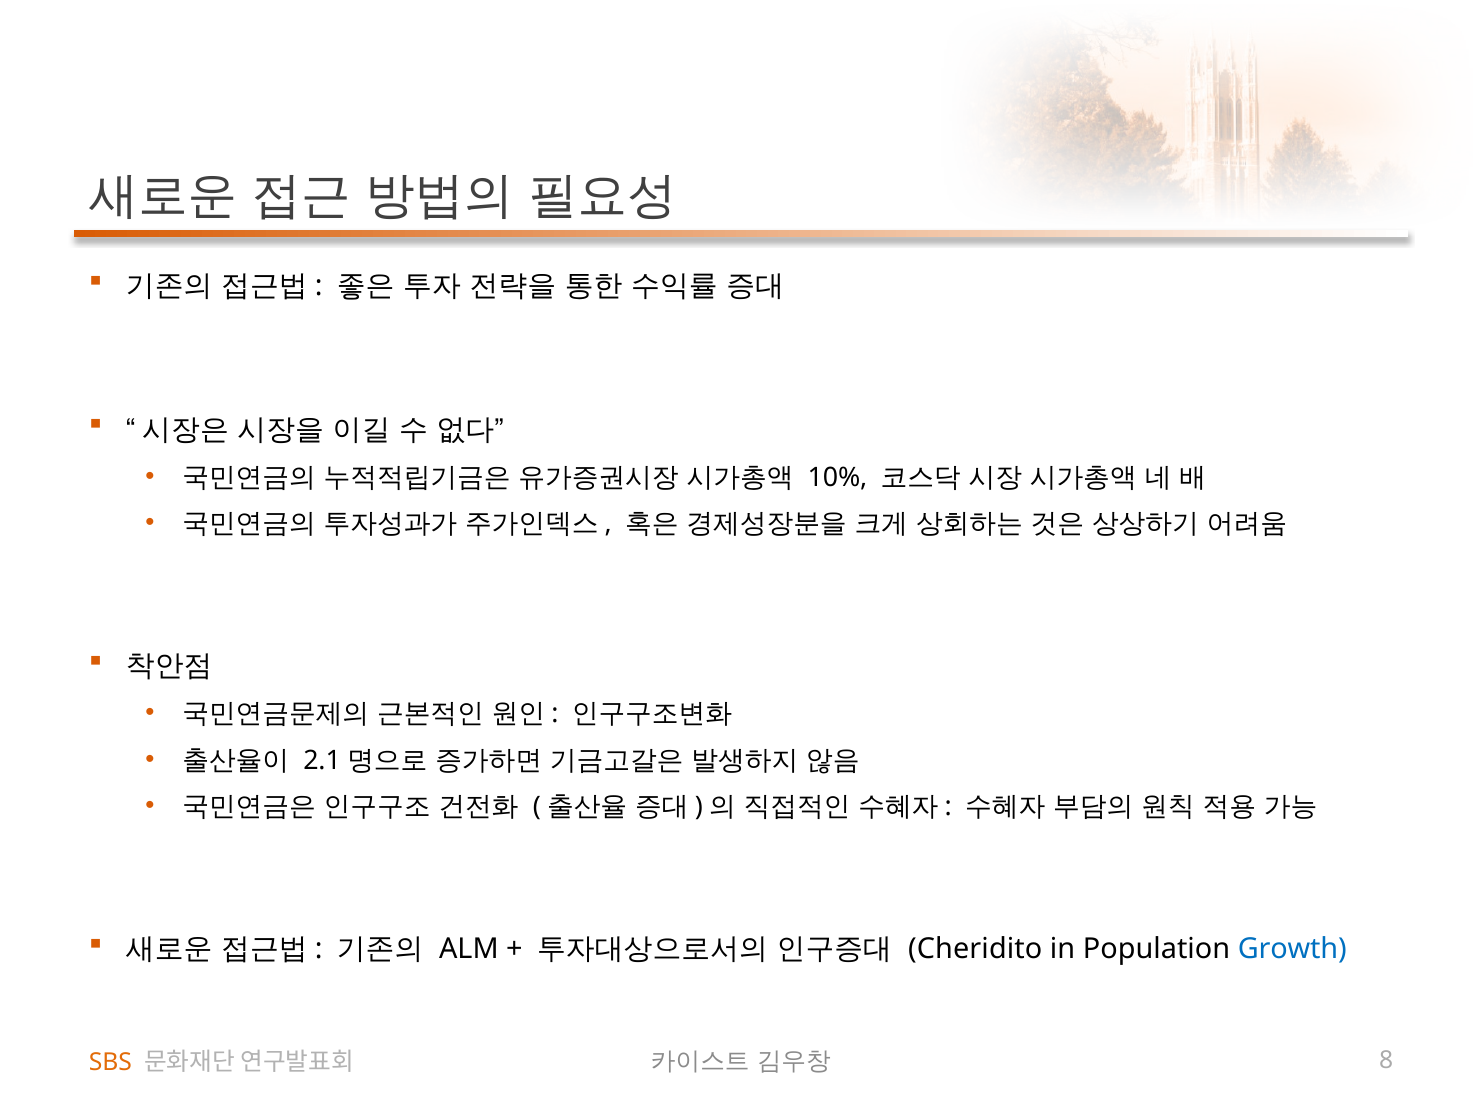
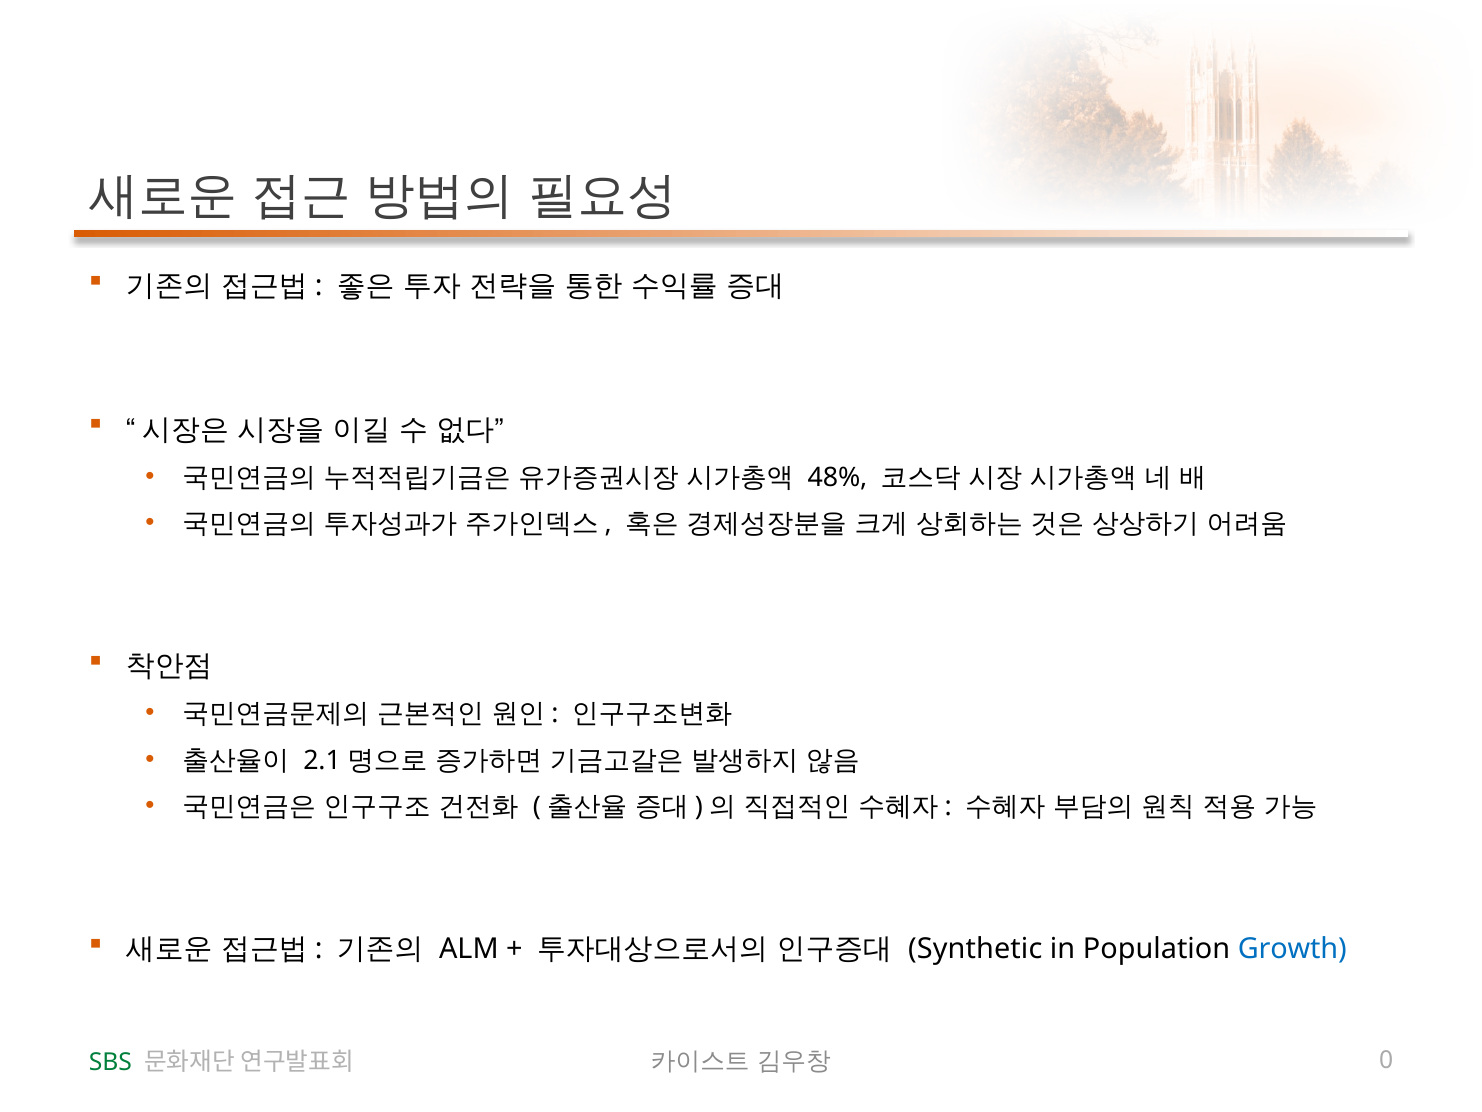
10%: 10% -> 48%
Cheridito: Cheridito -> Synthetic
8: 8 -> 0
SBS colour: orange -> green
